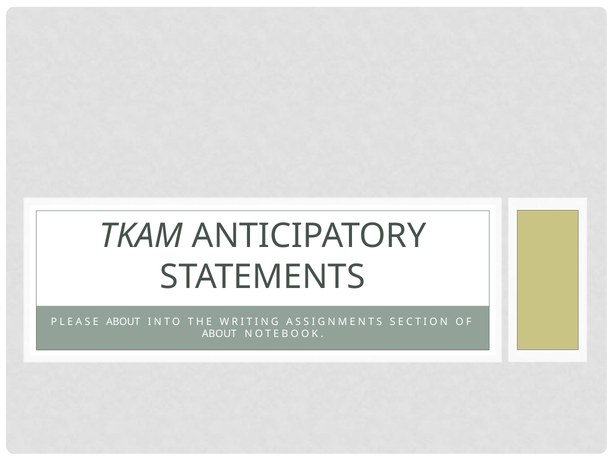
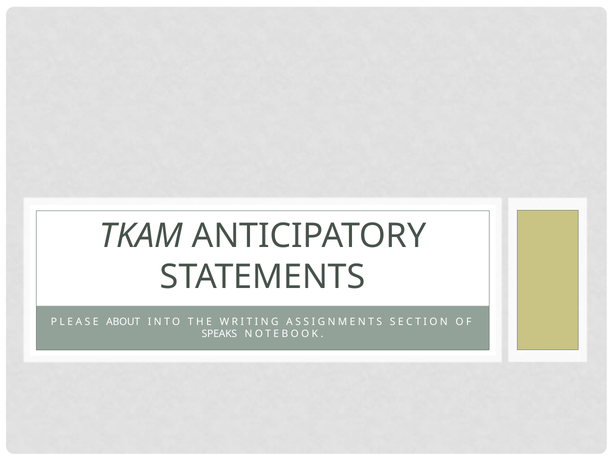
ABOUT at (219, 334): ABOUT -> SPEAKS
